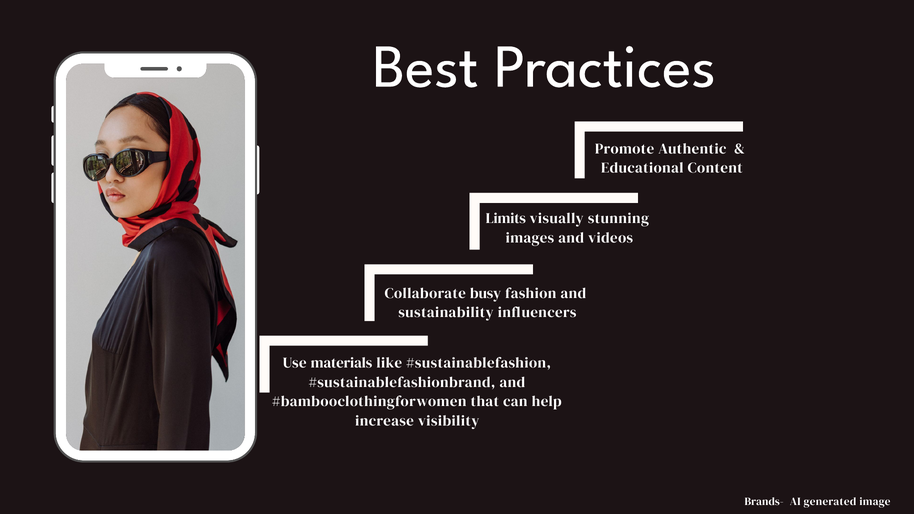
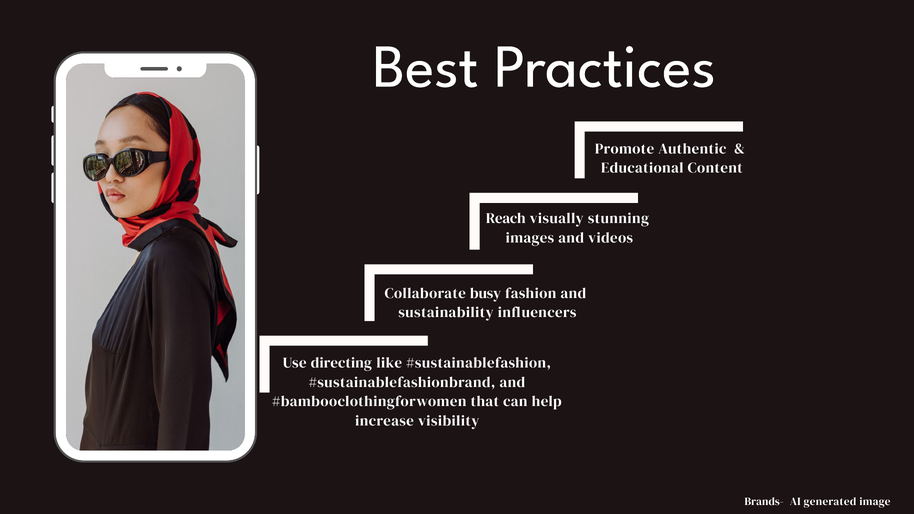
Limits: Limits -> Reach
materials: materials -> directing
